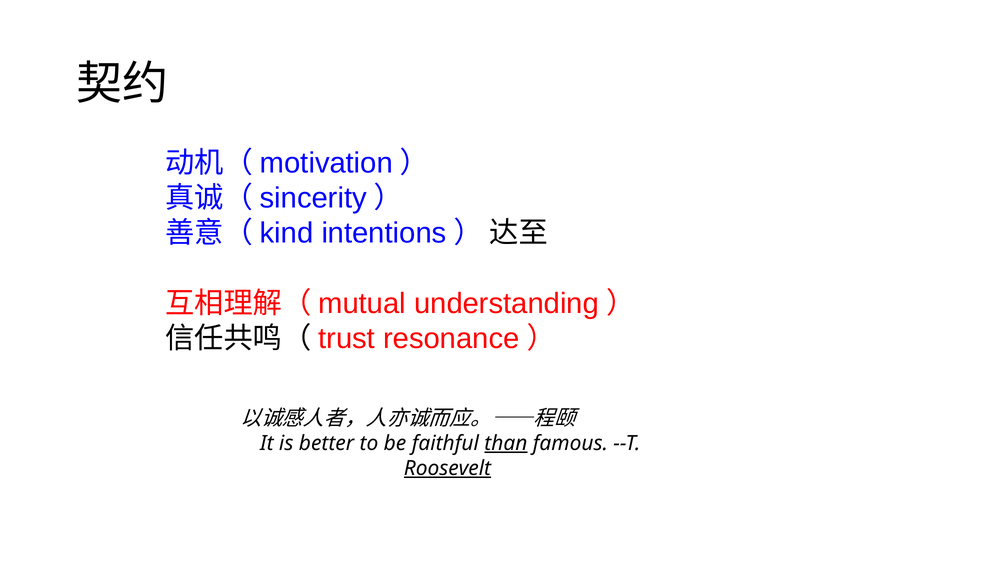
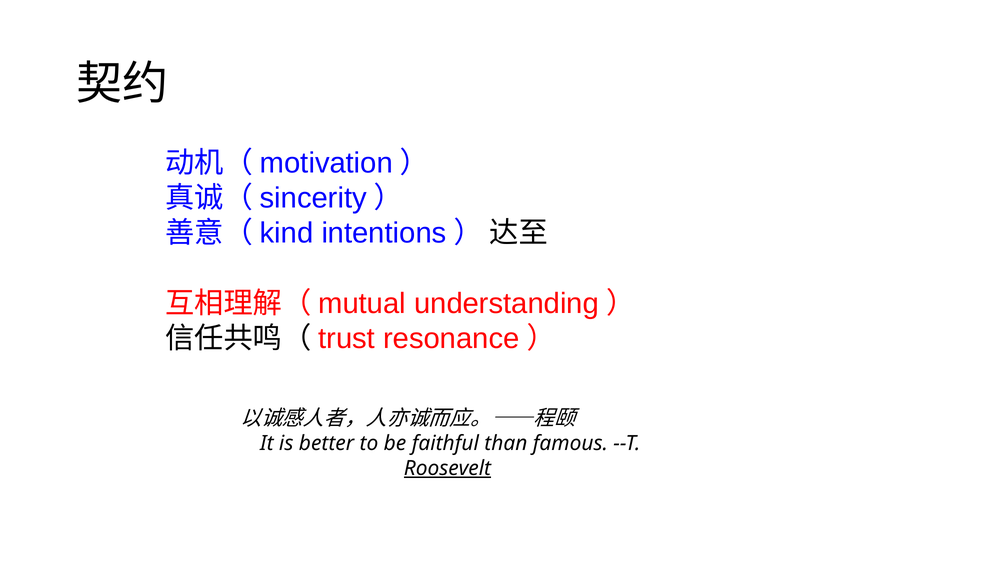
than underline: present -> none
